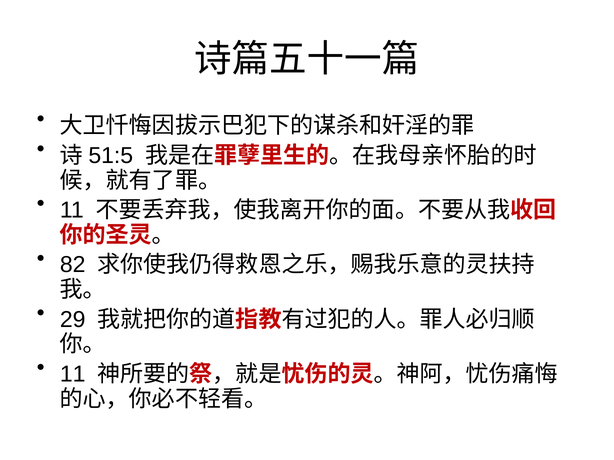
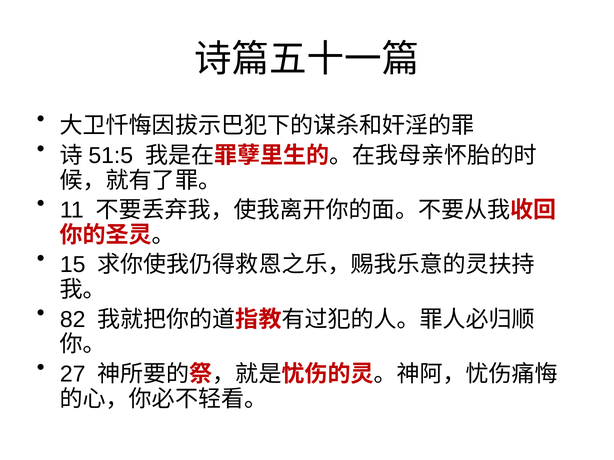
82: 82 -> 15
29: 29 -> 82
11 at (73, 375): 11 -> 27
